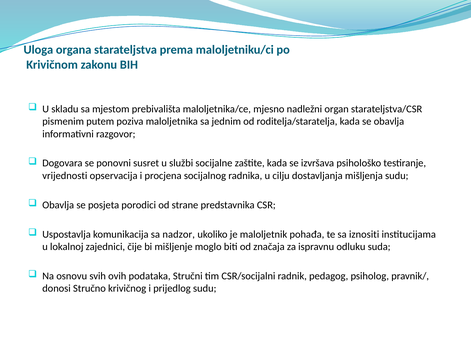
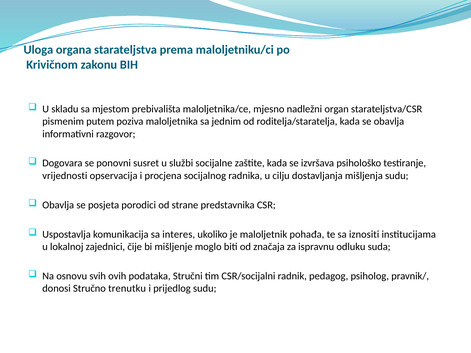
nadzor: nadzor -> interes
krivičnog: krivičnog -> trenutku
